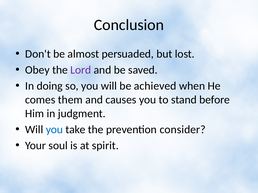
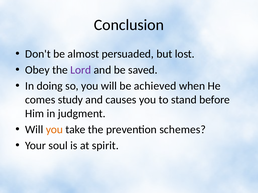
them: them -> study
you at (54, 130) colour: blue -> orange
consider: consider -> schemes
